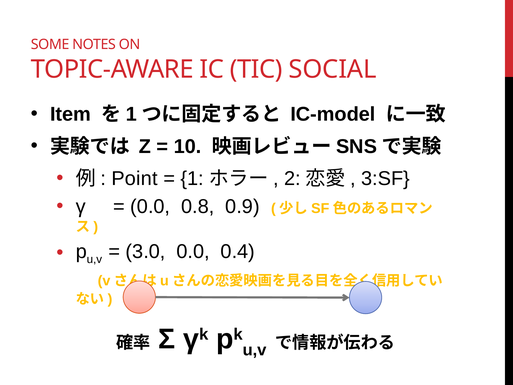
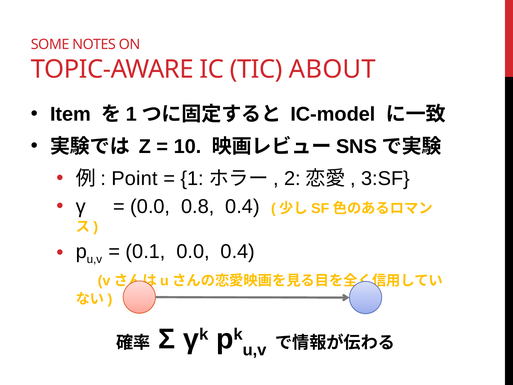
SOCIAL: SOCIAL -> ABOUT
0.8 0.9: 0.9 -> 0.4
3.0: 3.0 -> 0.1
